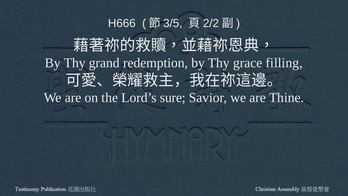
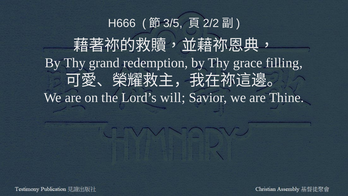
sure: sure -> will
